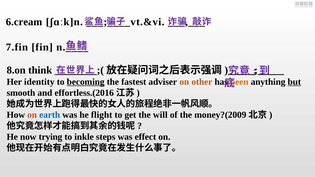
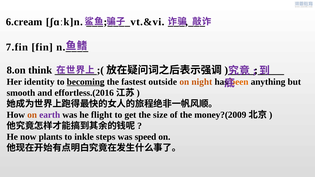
adviser: adviser -> outside
other: other -> night
but underline: present -> none
earth colour: blue -> purple
will: will -> size
trying: trying -> plants
effect: effect -> speed
